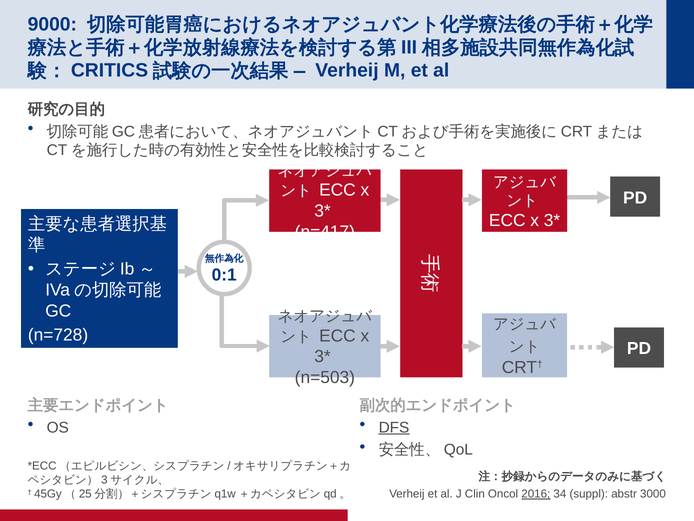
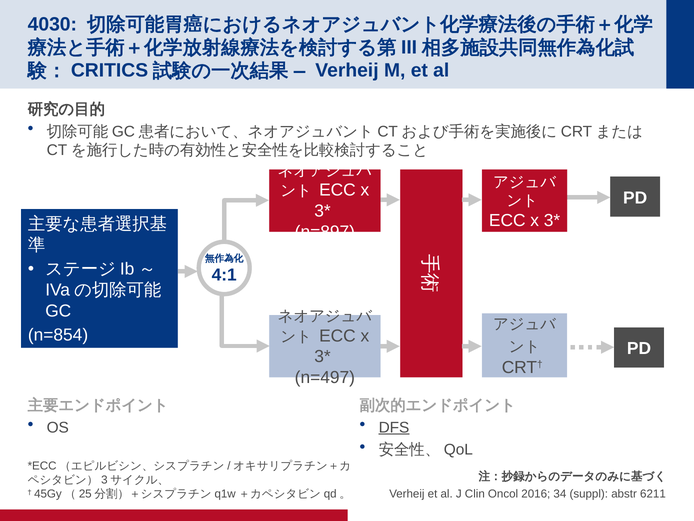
9000: 9000 -> 4030
n=417: n=417 -> n=897
0:1: 0:1 -> 4:1
n=728: n=728 -> n=854
n=503: n=503 -> n=497
2016 underline: present -> none
3000: 3000 -> 6211
